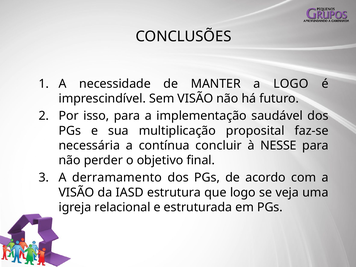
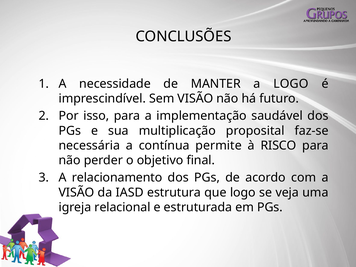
concluir: concluir -> permite
NESSE: NESSE -> RISCO
derramamento: derramamento -> relacionamento
